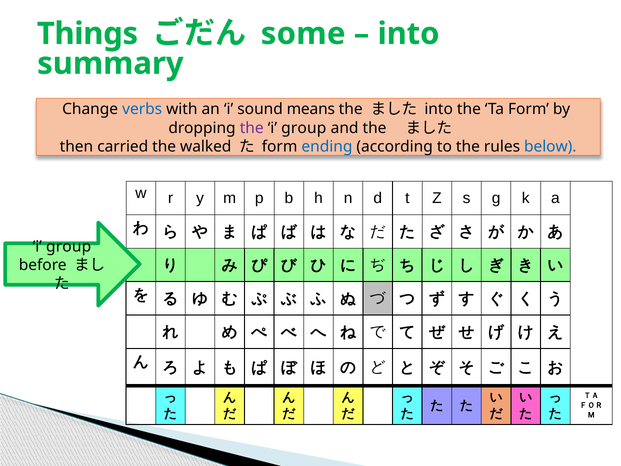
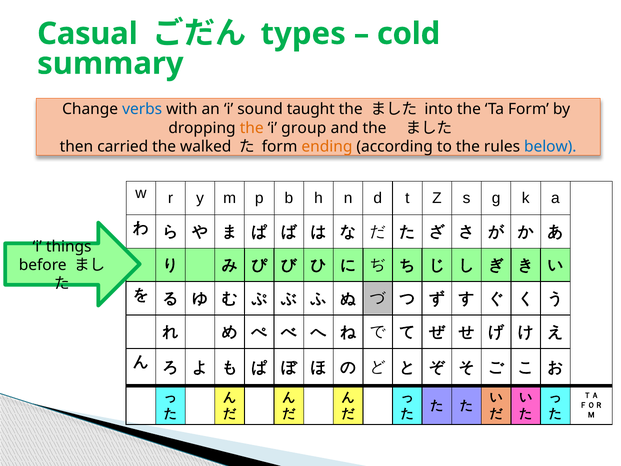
Things: Things -> Casual
some: some -> types
into at (408, 34): into -> cold
means: means -> taught
the at (252, 128) colour: purple -> orange
ending colour: blue -> orange
group at (69, 246): group -> things
